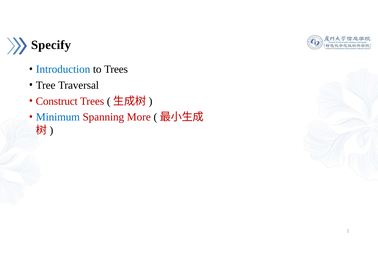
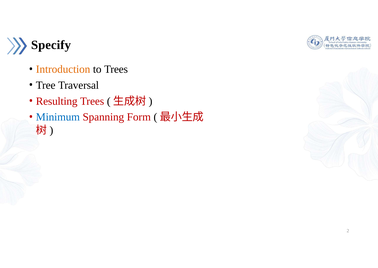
Introduction colour: blue -> orange
Construct: Construct -> Resulting
More: More -> Form
